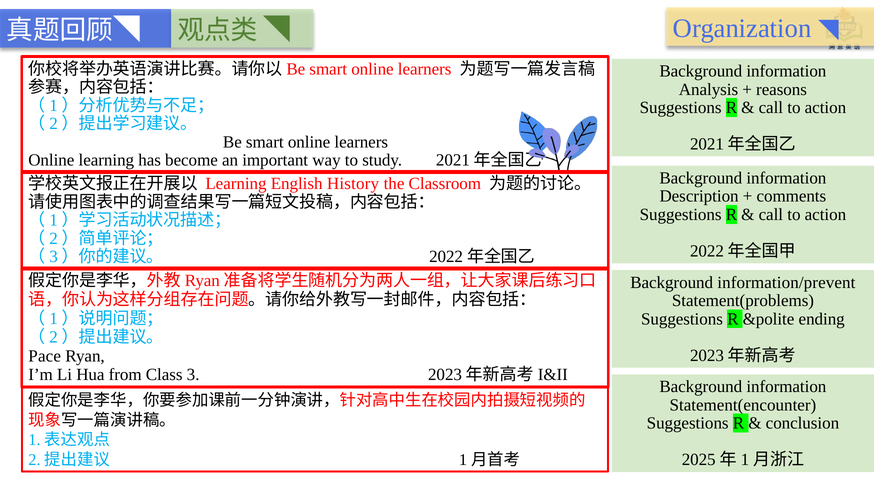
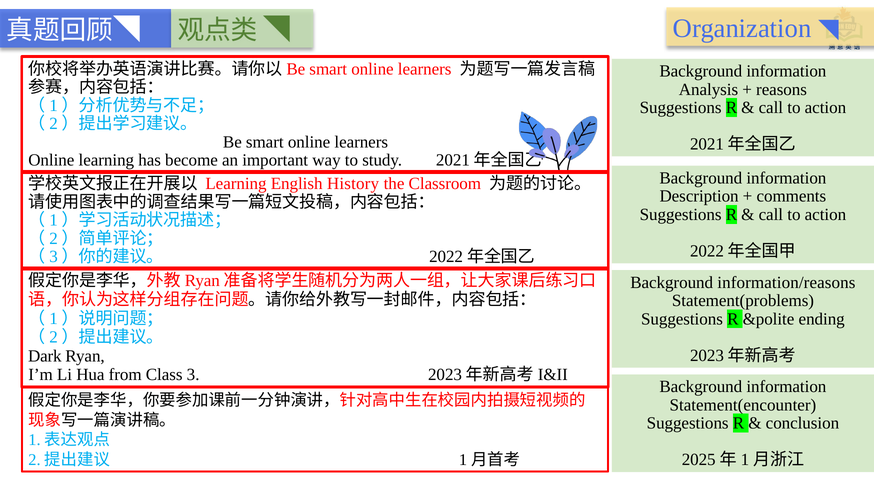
information/prevent: information/prevent -> information/reasons
Pace: Pace -> Dark
